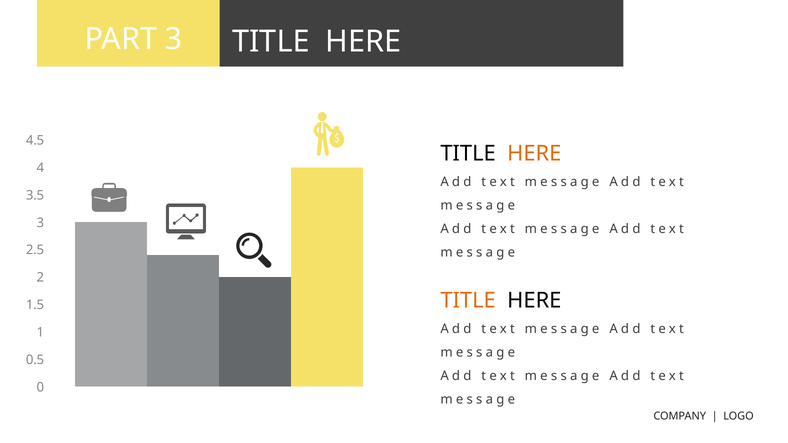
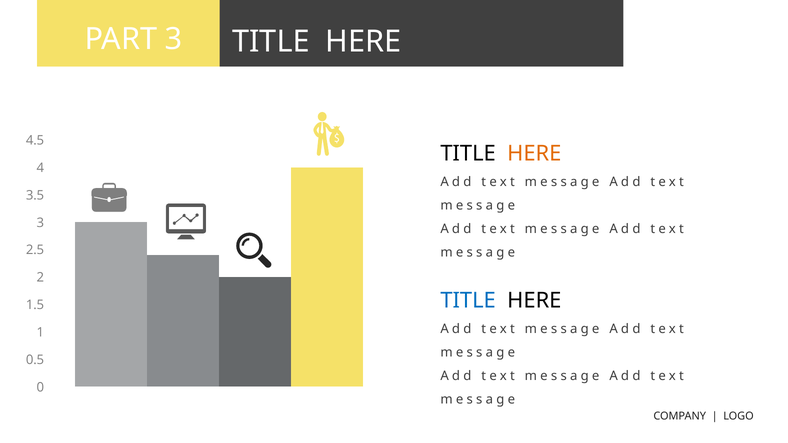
TITLE at (468, 301) colour: orange -> blue
